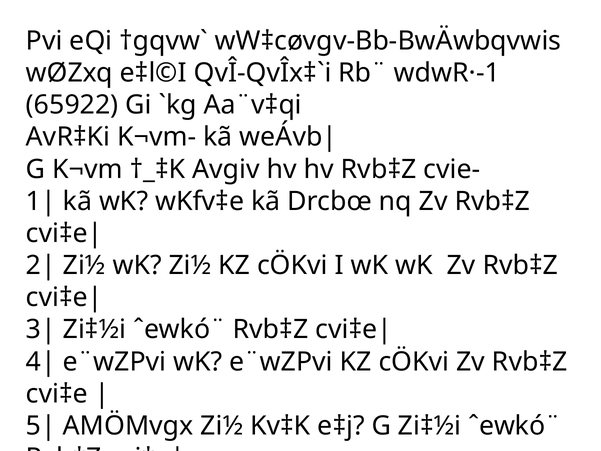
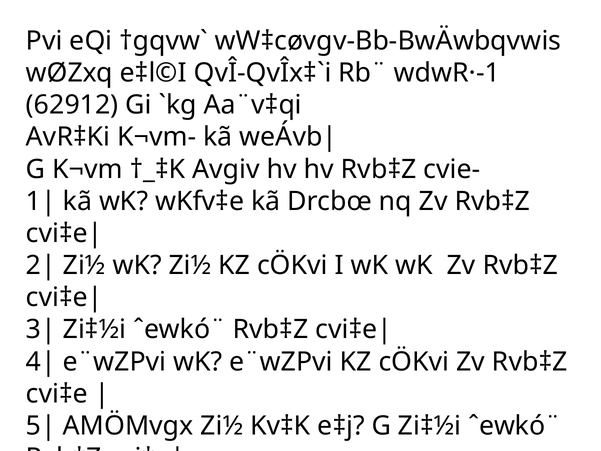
65922: 65922 -> 62912
